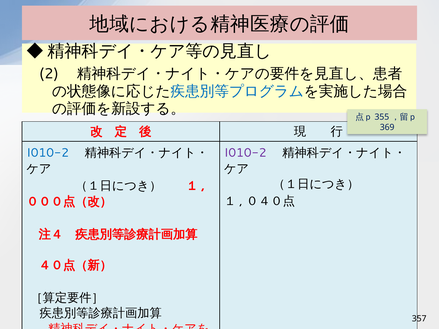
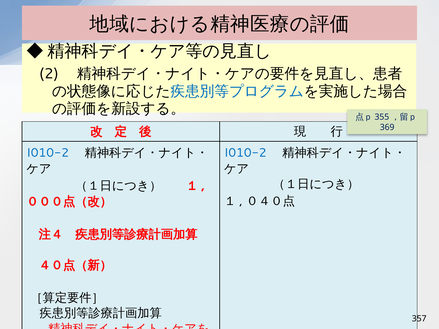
I010-2 at (245, 153) colour: purple -> blue
